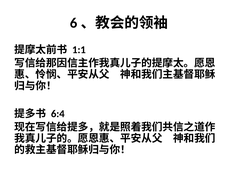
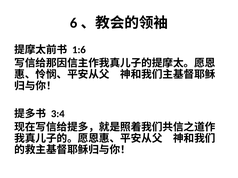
1:1: 1:1 -> 1:6
6:4: 6:4 -> 3:4
